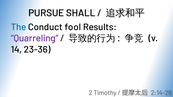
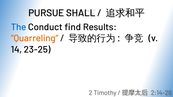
fool: fool -> find
Quarreling colour: purple -> orange
23-36: 23-36 -> 23-25
